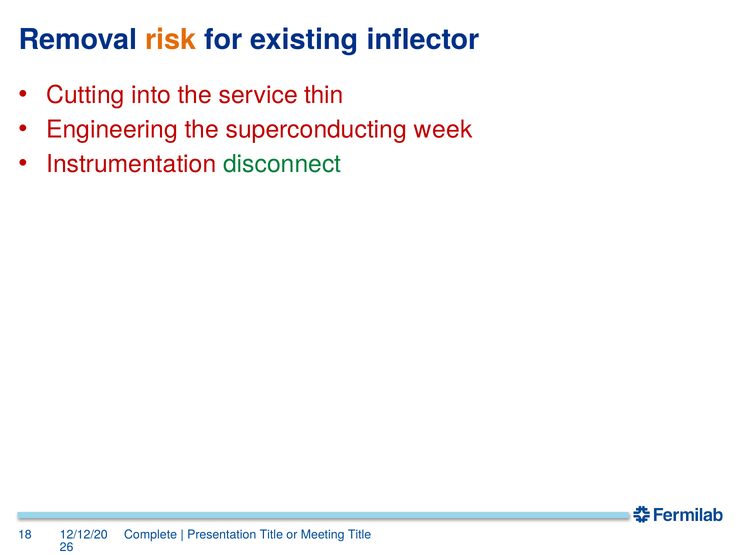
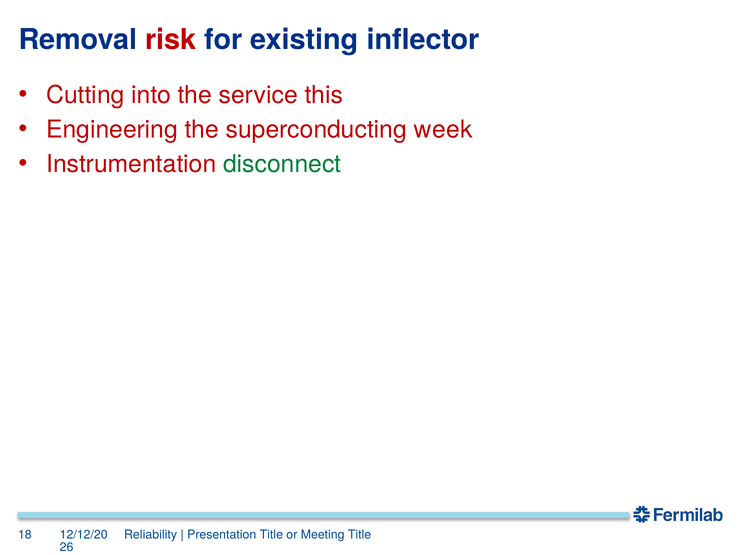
risk colour: orange -> red
thin: thin -> this
Complete: Complete -> Reliability
